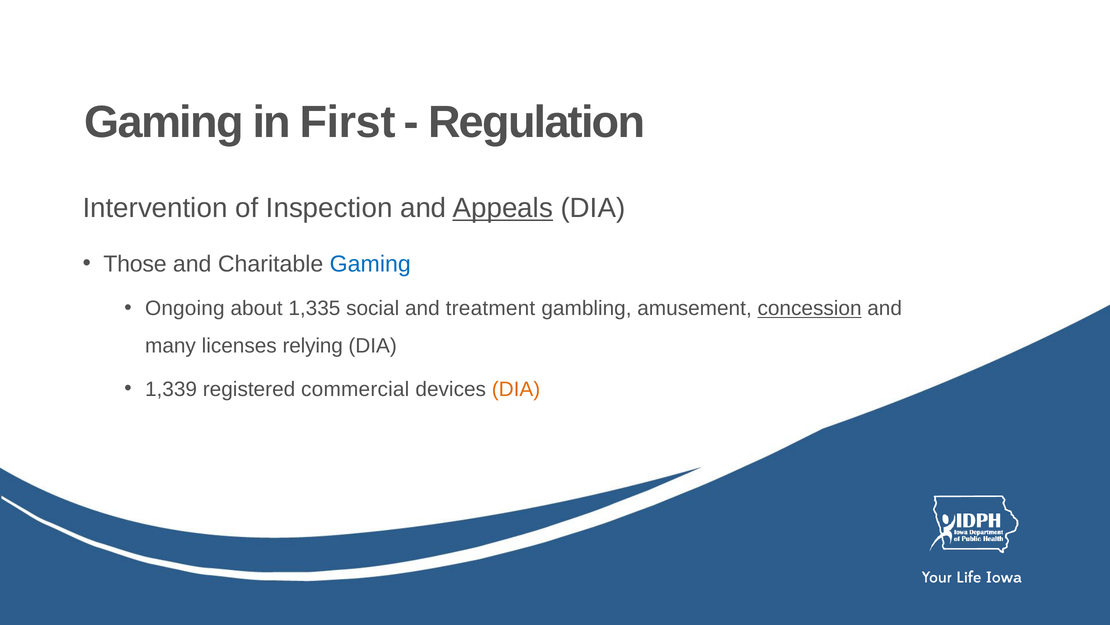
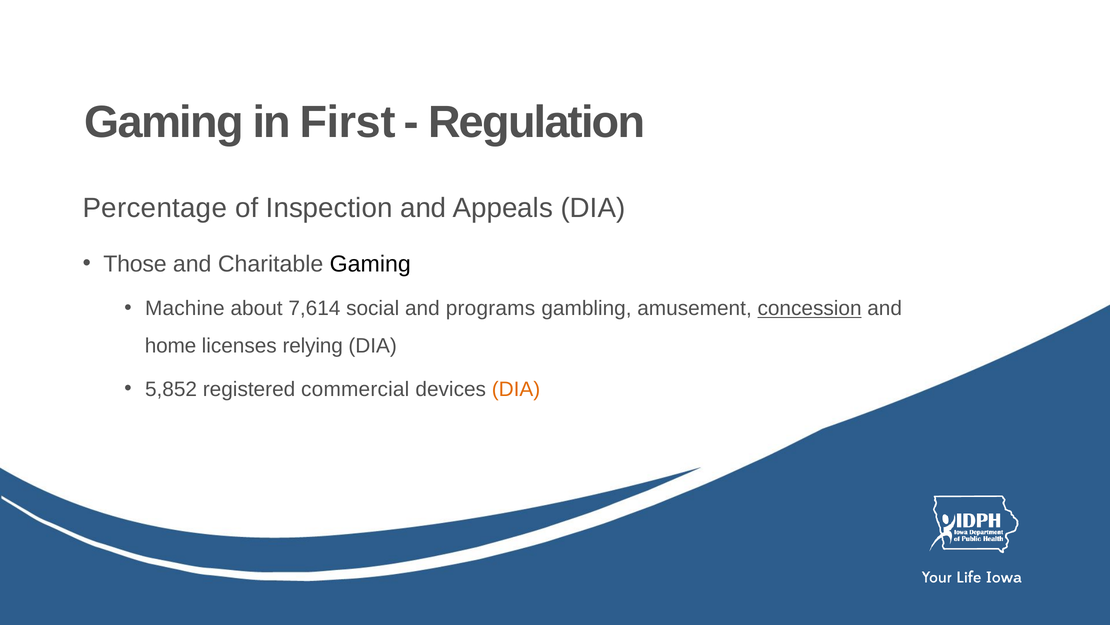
Intervention: Intervention -> Percentage
Appeals underline: present -> none
Gaming at (370, 264) colour: blue -> black
Ongoing: Ongoing -> Machine
1,335: 1,335 -> 7,614
treatment: treatment -> programs
many: many -> home
1,339: 1,339 -> 5,852
